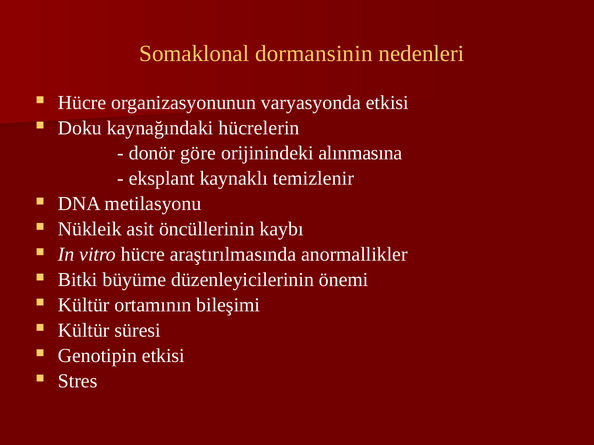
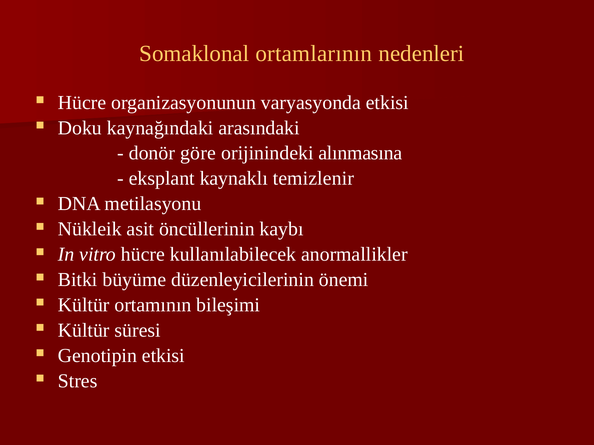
dormansinin: dormansinin -> ortamlarının
hücrelerin: hücrelerin -> arasındaki
araştırılmasında: araştırılmasında -> kullanılabilecek
